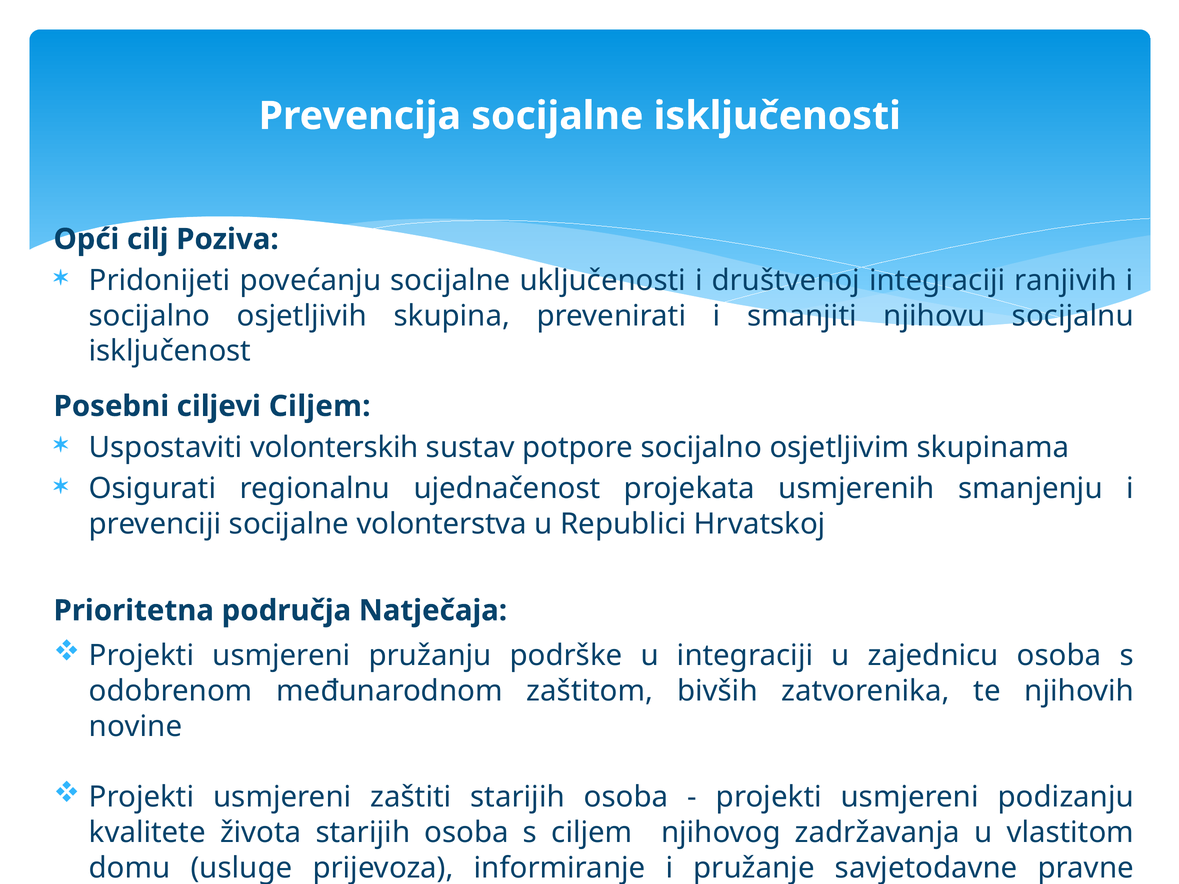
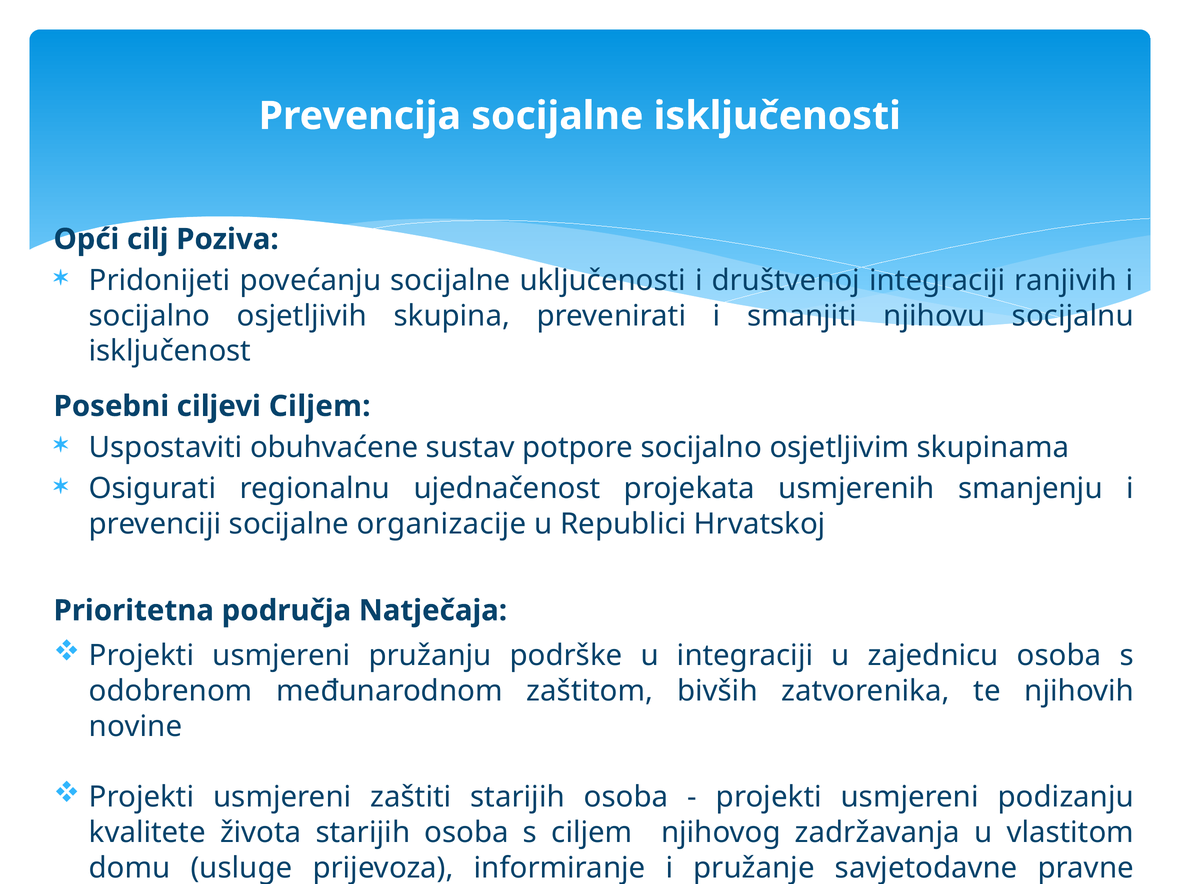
volonterskih: volonterskih -> obuhvaćene
volonterstva: volonterstva -> organizacije
